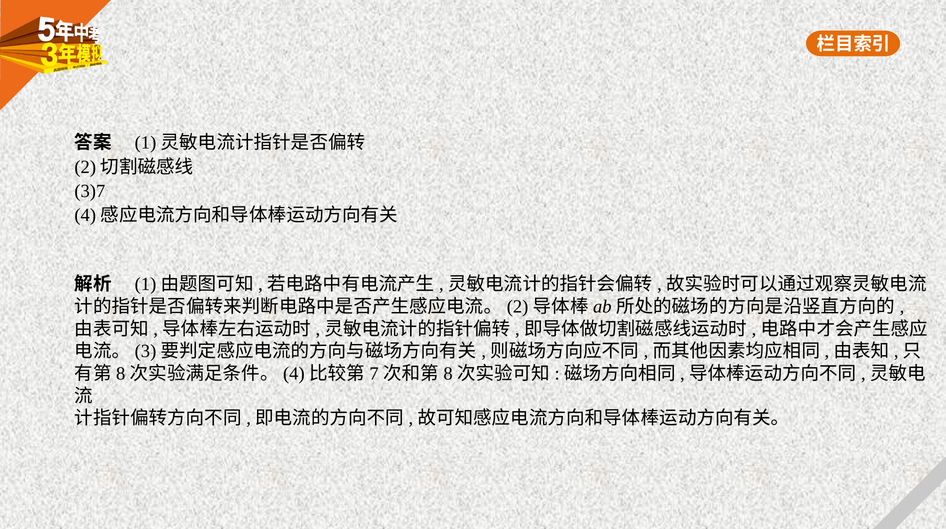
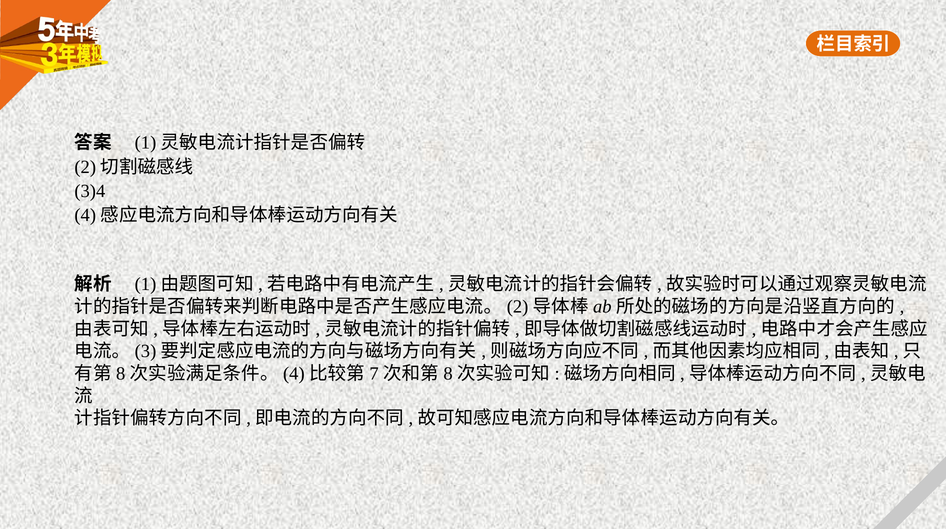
3)7: 3)7 -> 3)4
